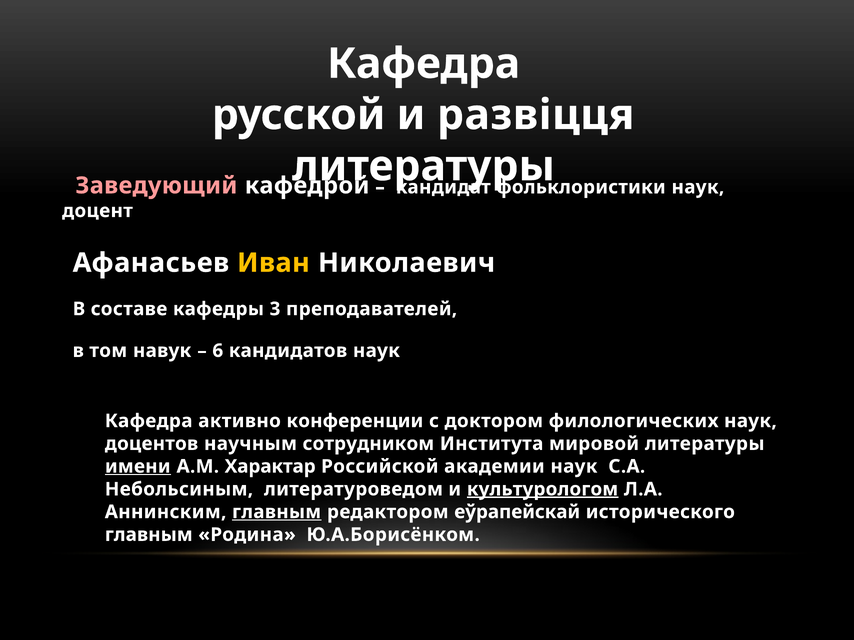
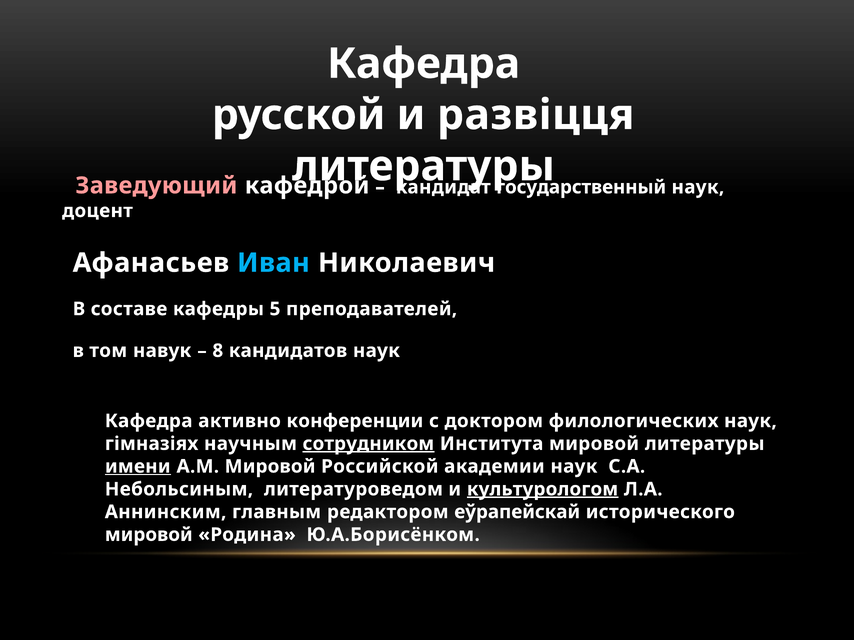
фольклористики: фольклористики -> государственный
Иван colour: yellow -> light blue
3: 3 -> 5
6: 6 -> 8
доцентов: доцентов -> гімназіях
сотрудником underline: none -> present
А.М Характар: Характар -> Мировой
главным at (277, 512) underline: present -> none
главным at (149, 535): главным -> мировой
